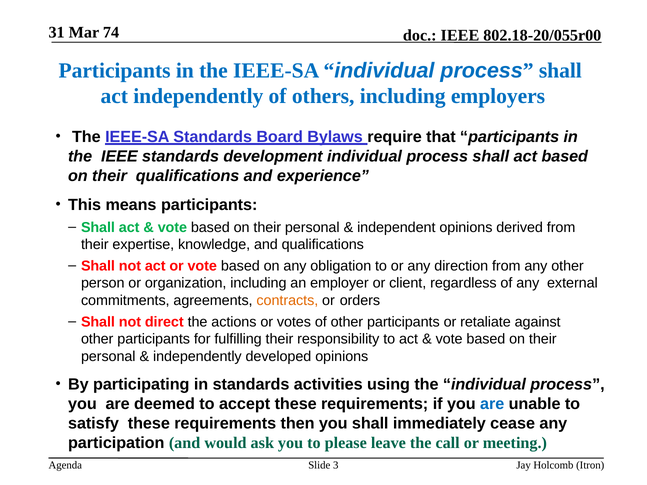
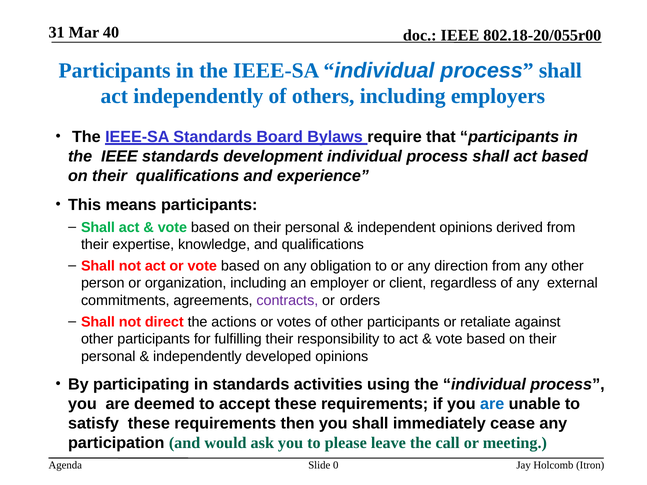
74: 74 -> 40
contracts colour: orange -> purple
3: 3 -> 0
